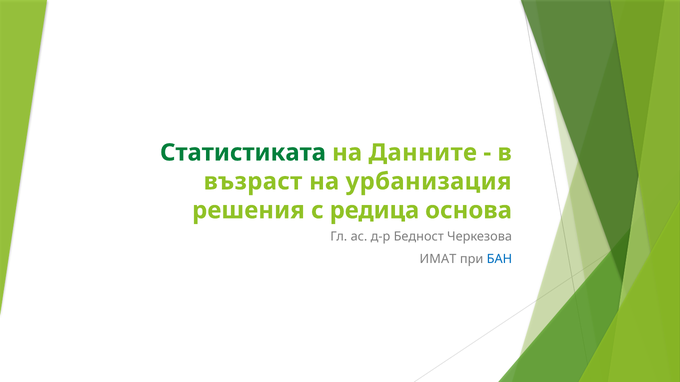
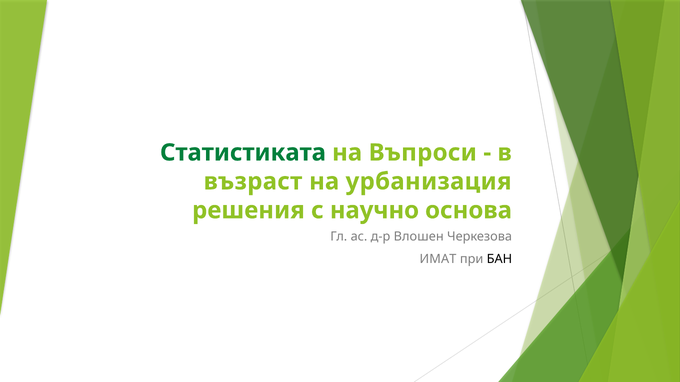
Данните: Данните -> Въпроси
редица: редица -> научно
Бедност: Бедност -> Влошен
БАН colour: blue -> black
